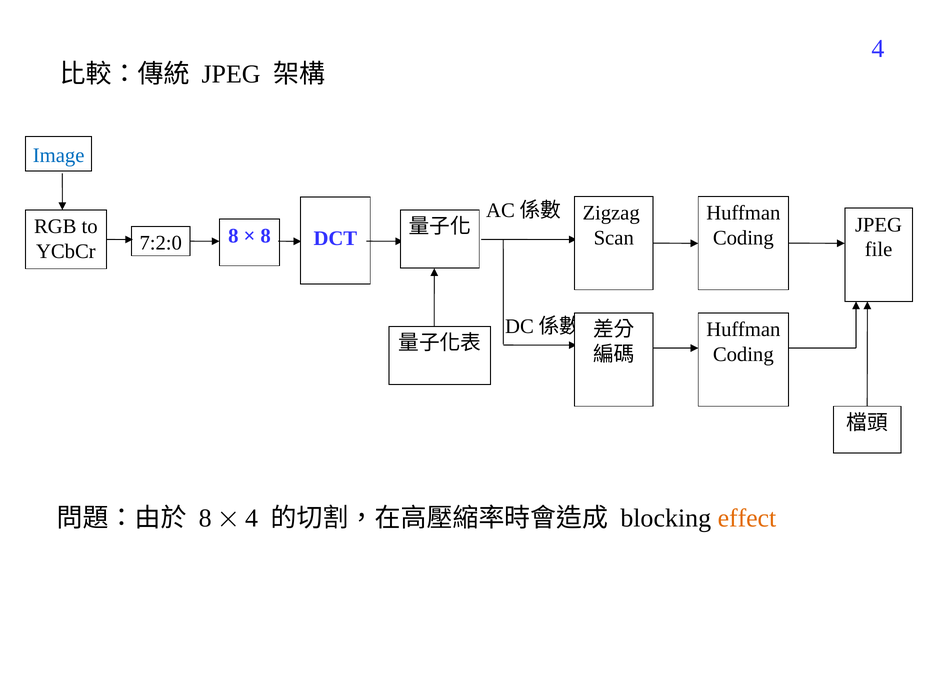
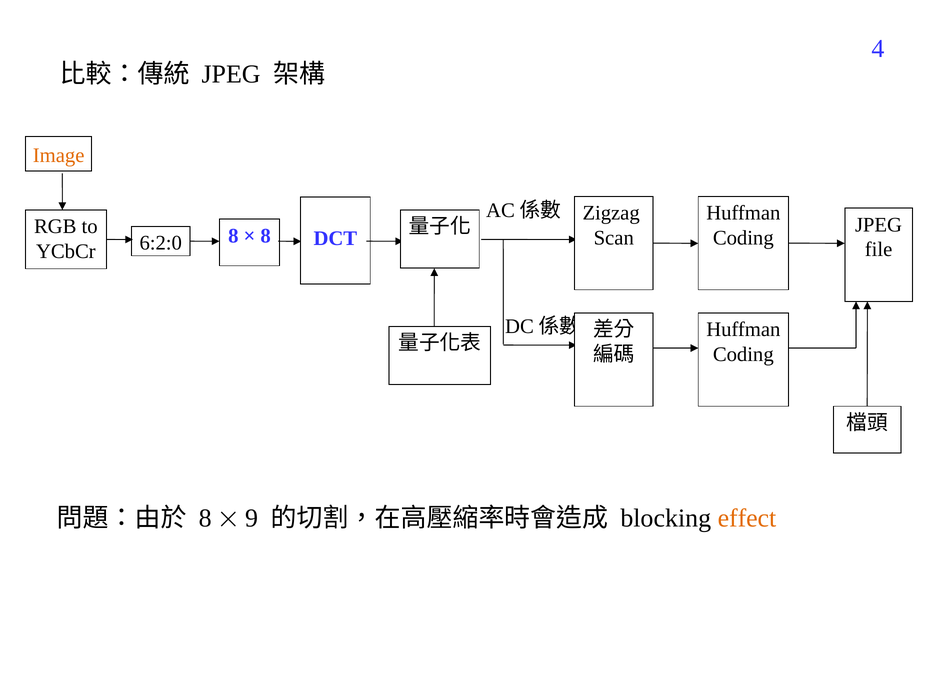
Image colour: blue -> orange
7:2:0: 7:2:0 -> 6:2:0
4 at (252, 519): 4 -> 9
